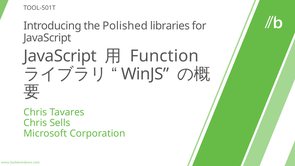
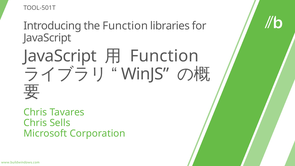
the Polished: Polished -> Function
